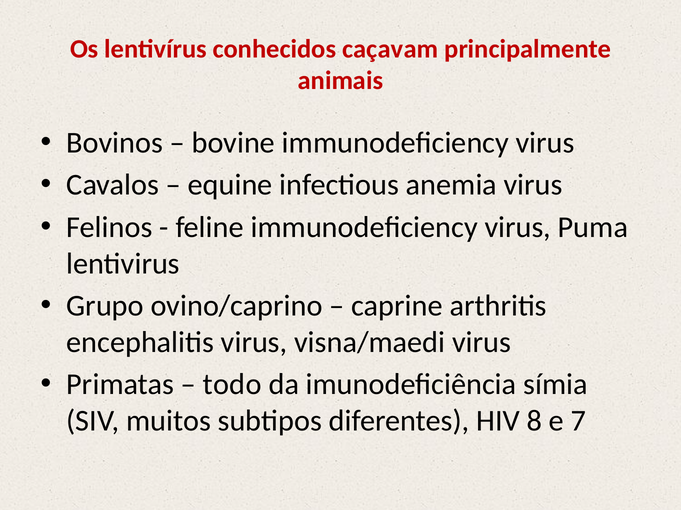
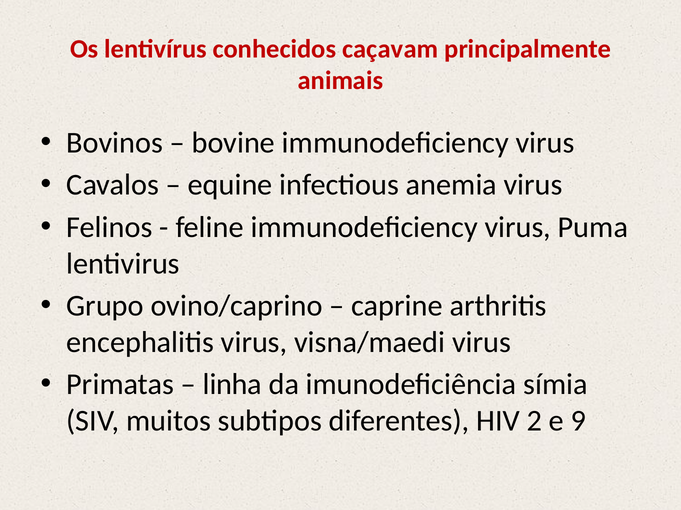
todo: todo -> linha
8: 8 -> 2
7: 7 -> 9
